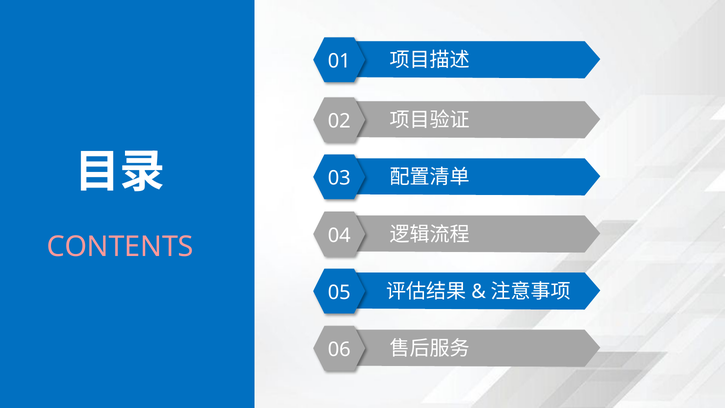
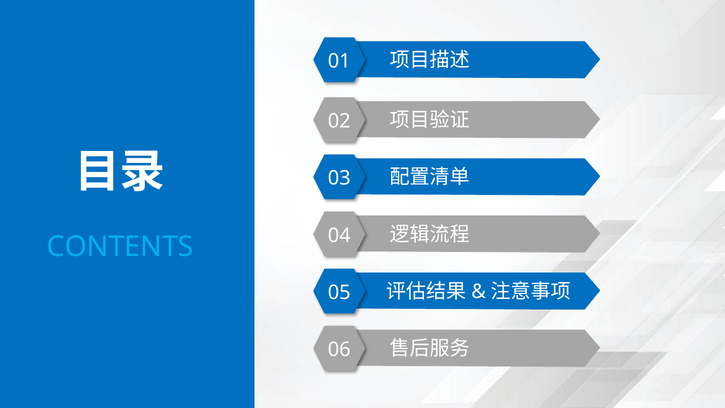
CONTENTS colour: pink -> light blue
